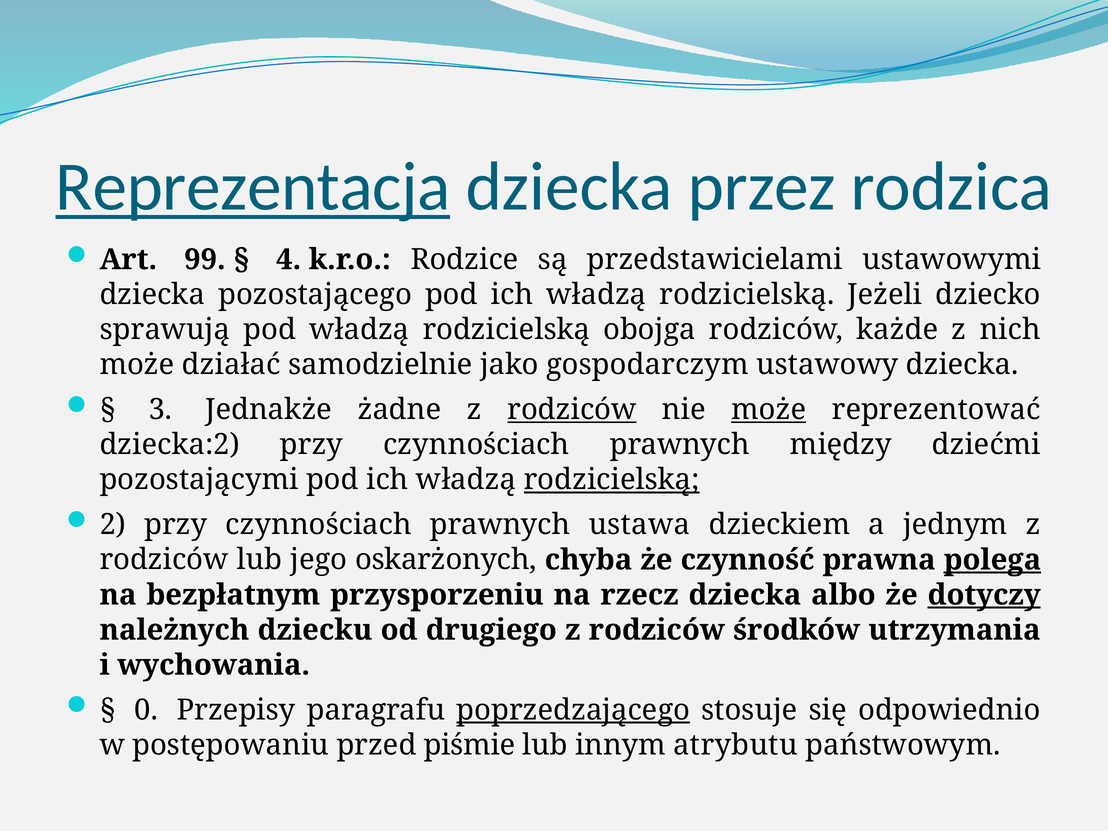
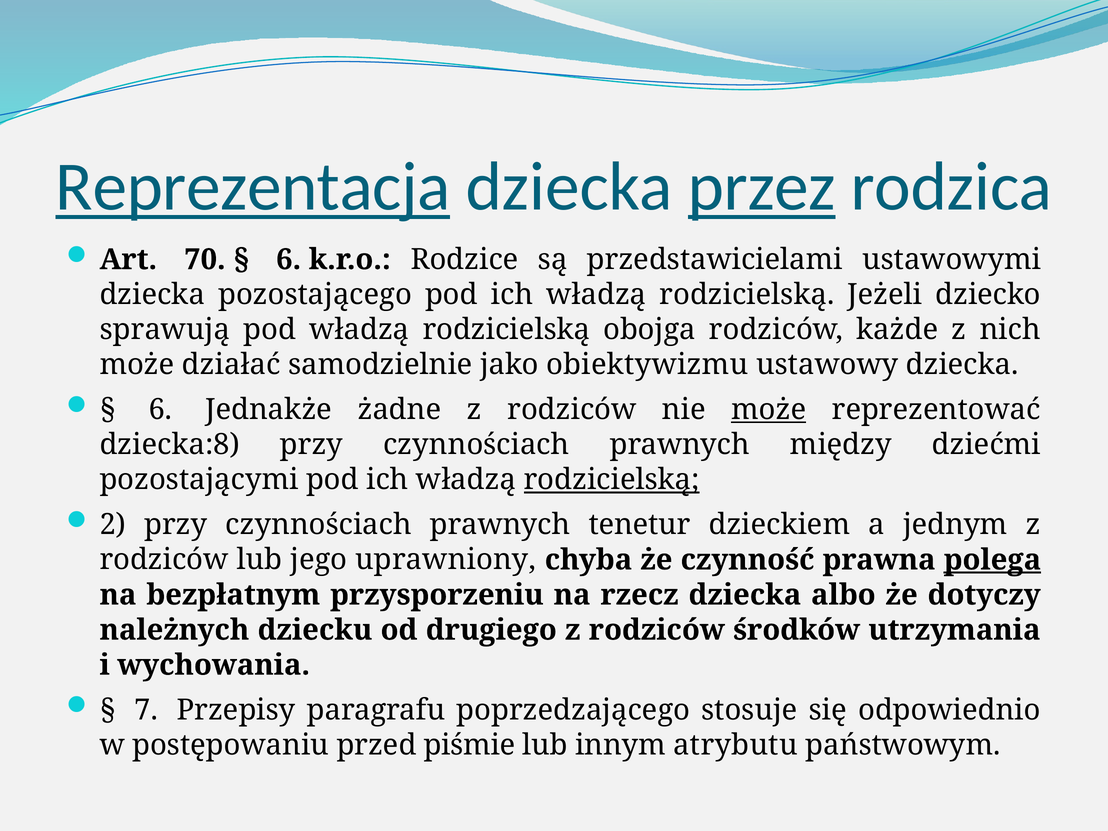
przez underline: none -> present
99: 99 -> 70
4 at (289, 260): 4 -> 6
gospodarczym: gospodarczym -> obiektywizmu
3 at (160, 410): 3 -> 6
rodziców at (572, 410) underline: present -> none
dziecka:2: dziecka:2 -> dziecka:8
ustawa: ustawa -> tenetur
oskarżonych: oskarżonych -> uprawniony
dotyczy underline: present -> none
0: 0 -> 7
poprzedzającego underline: present -> none
